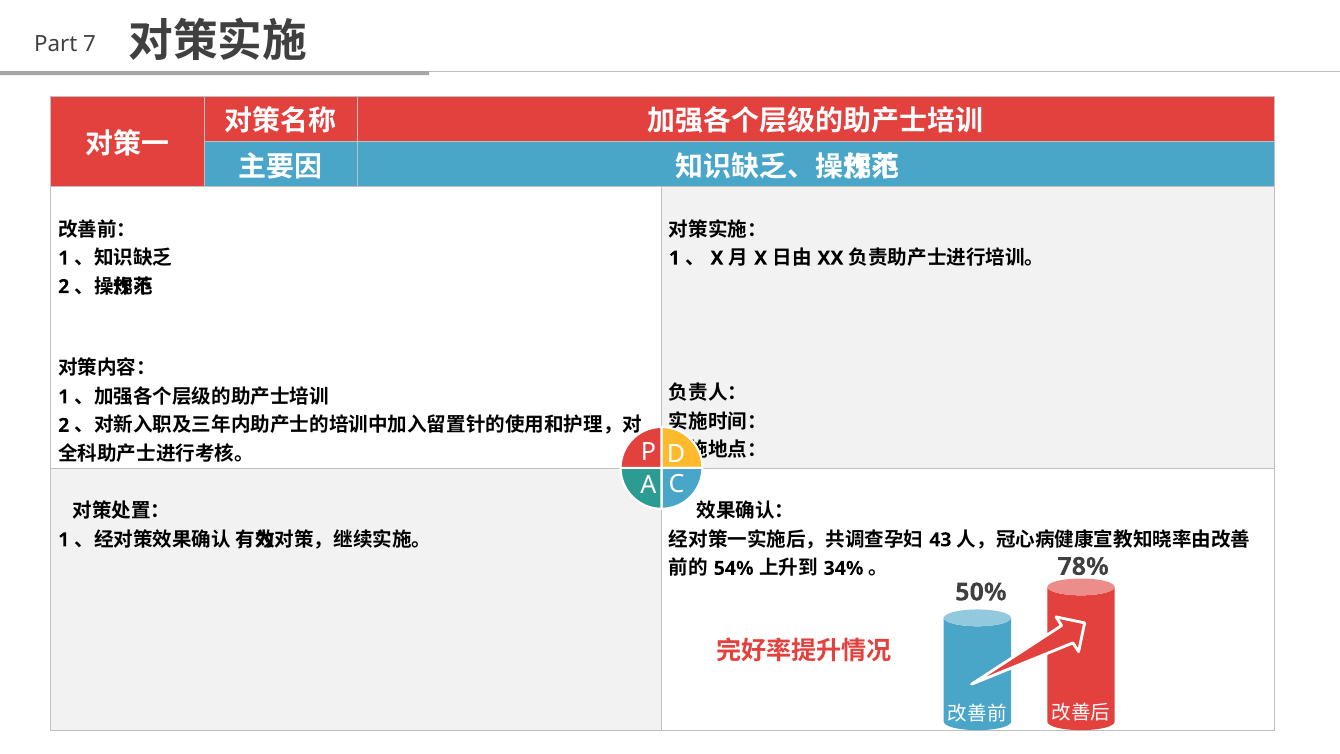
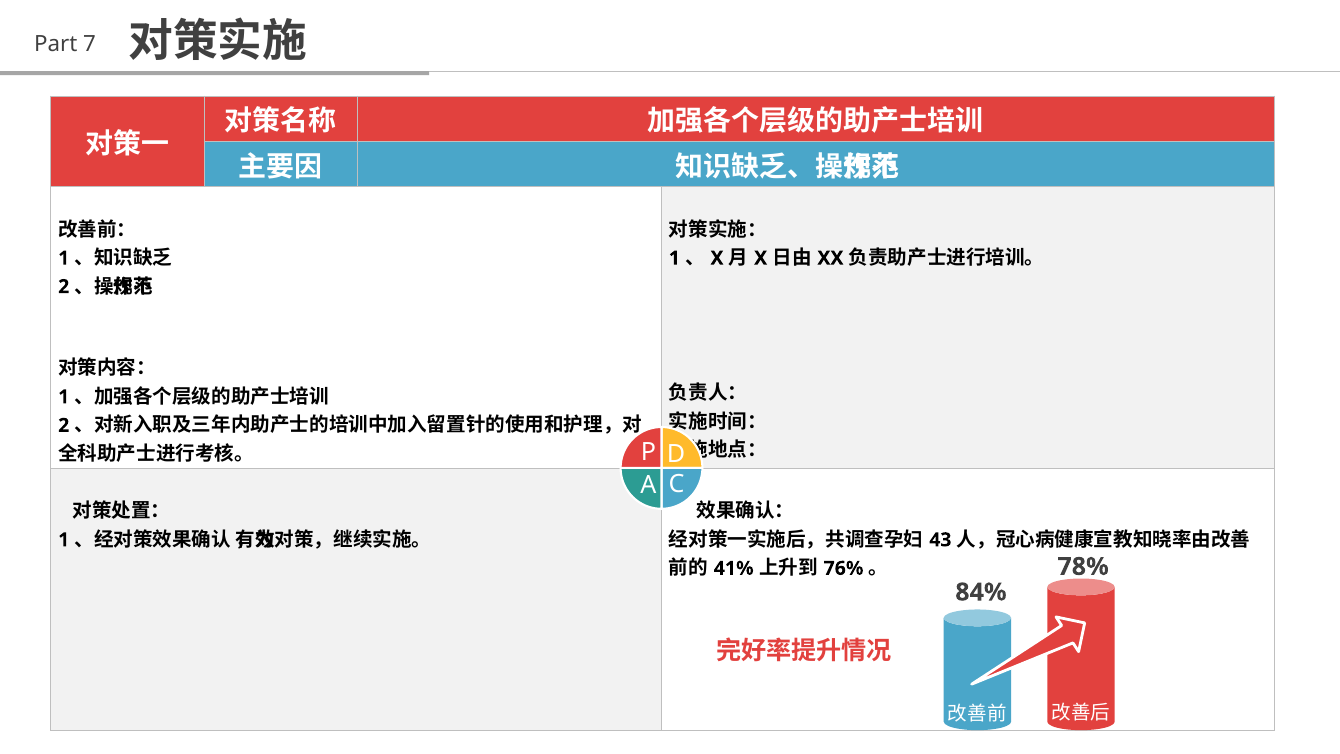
54%: 54% -> 41%
34%: 34% -> 76%
50%: 50% -> 84%
